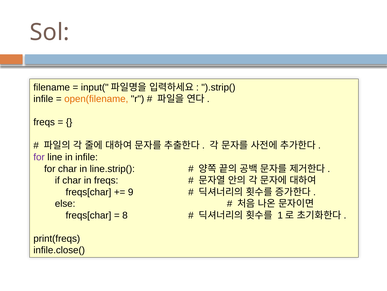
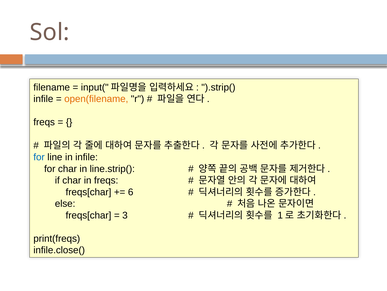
for at (39, 157) colour: purple -> blue
9: 9 -> 6
8: 8 -> 3
